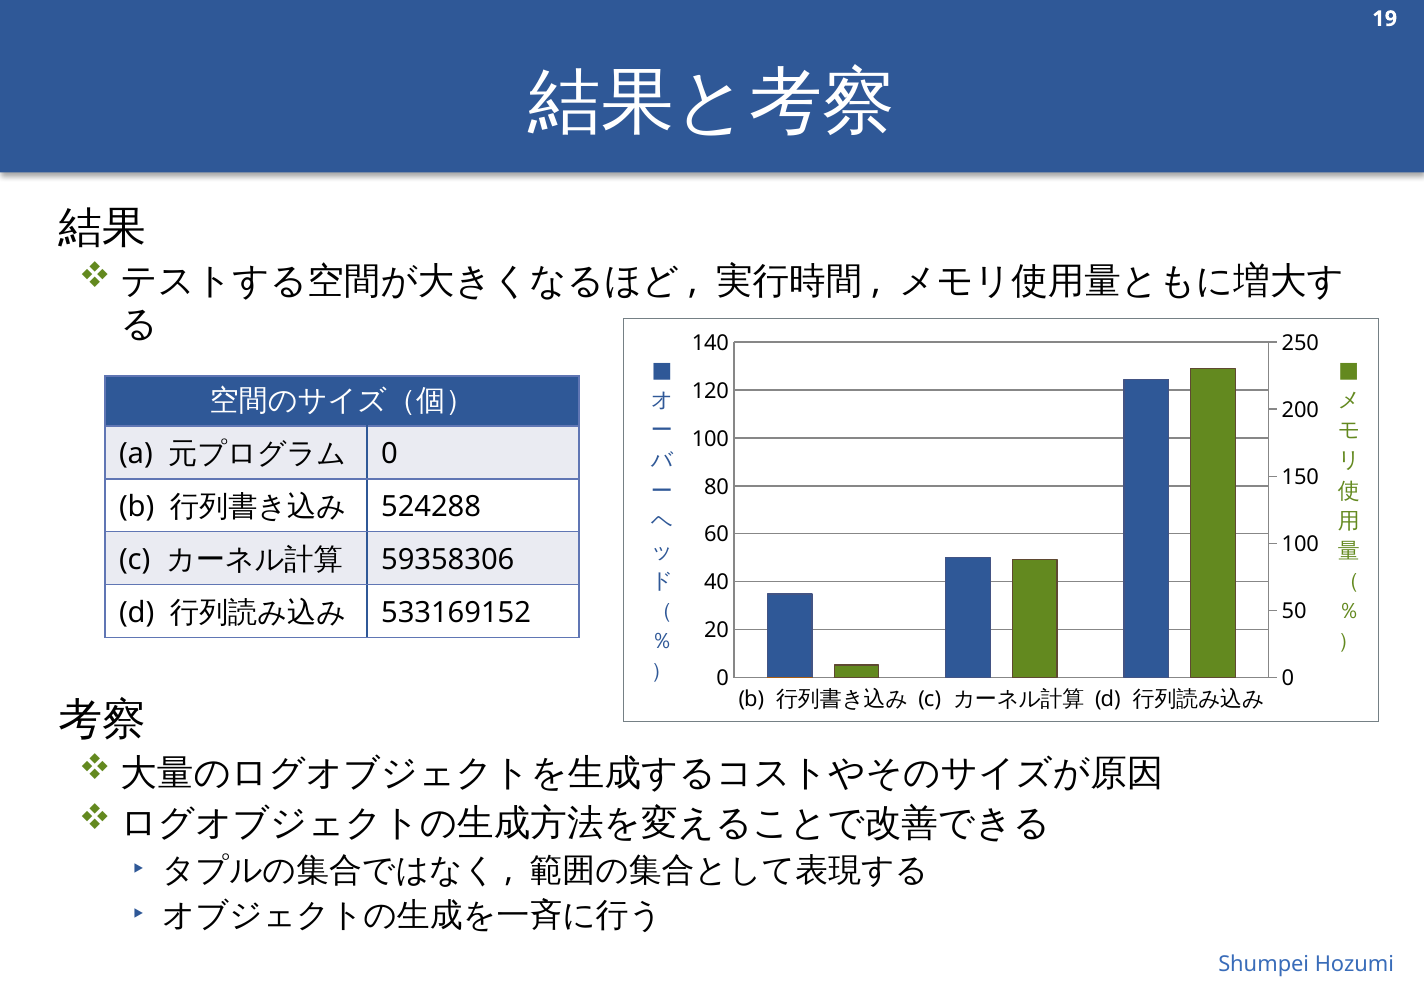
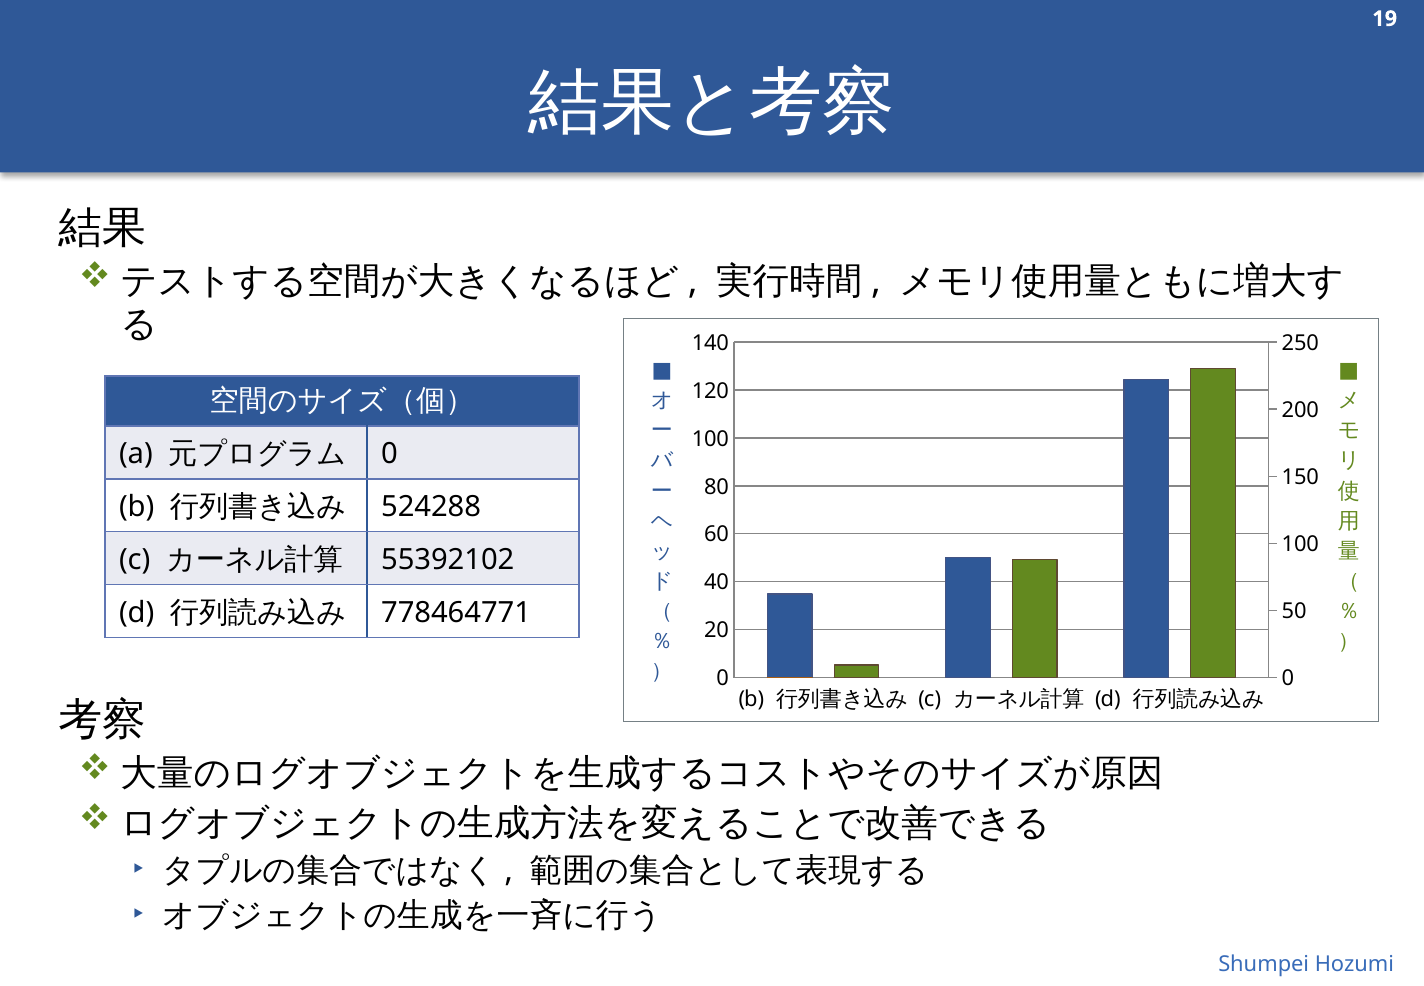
59358306: 59358306 -> 55392102
533169152: 533169152 -> 778464771
